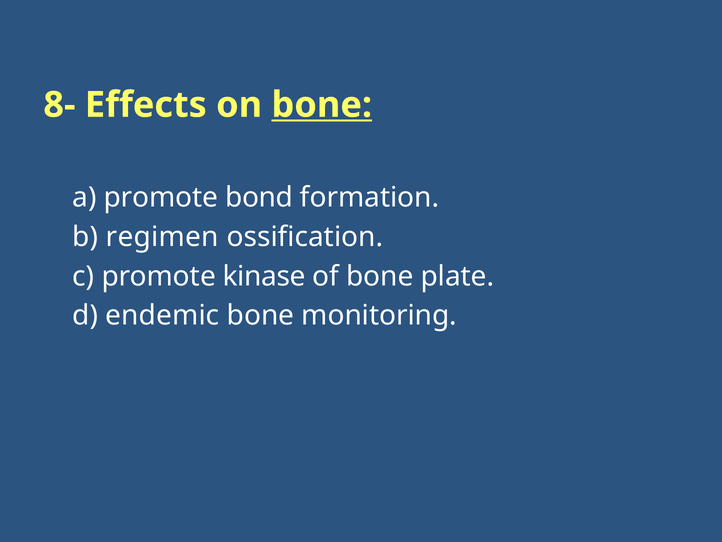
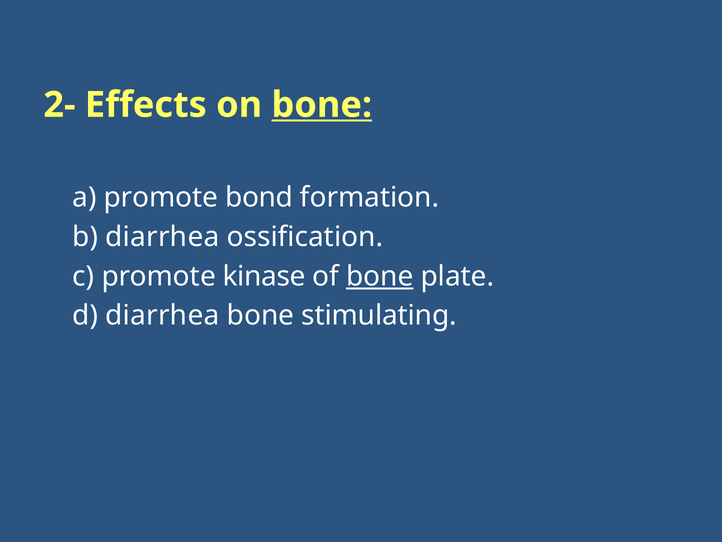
8-: 8- -> 2-
b regimen: regimen -> diarrhea
bone at (380, 276) underline: none -> present
d endemic: endemic -> diarrhea
monitoring: monitoring -> stimulating
